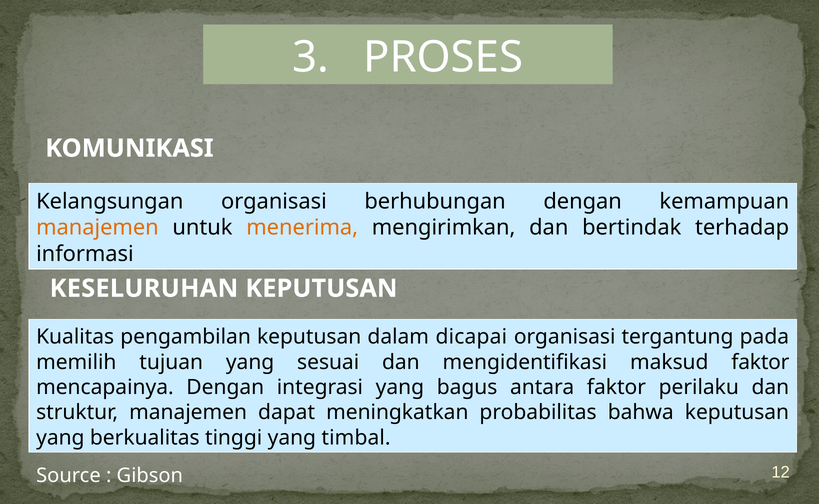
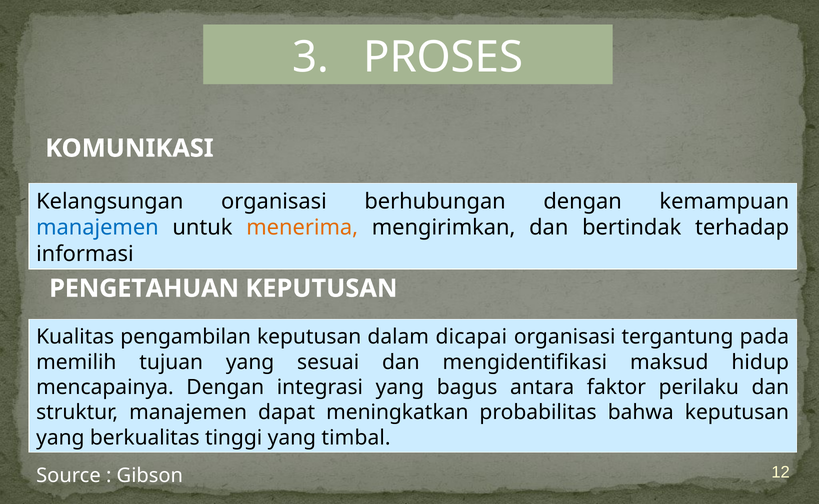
manajemen at (97, 228) colour: orange -> blue
KESELURUHAN: KESELURUHAN -> PENGETAHUAN
maksud faktor: faktor -> hidup
